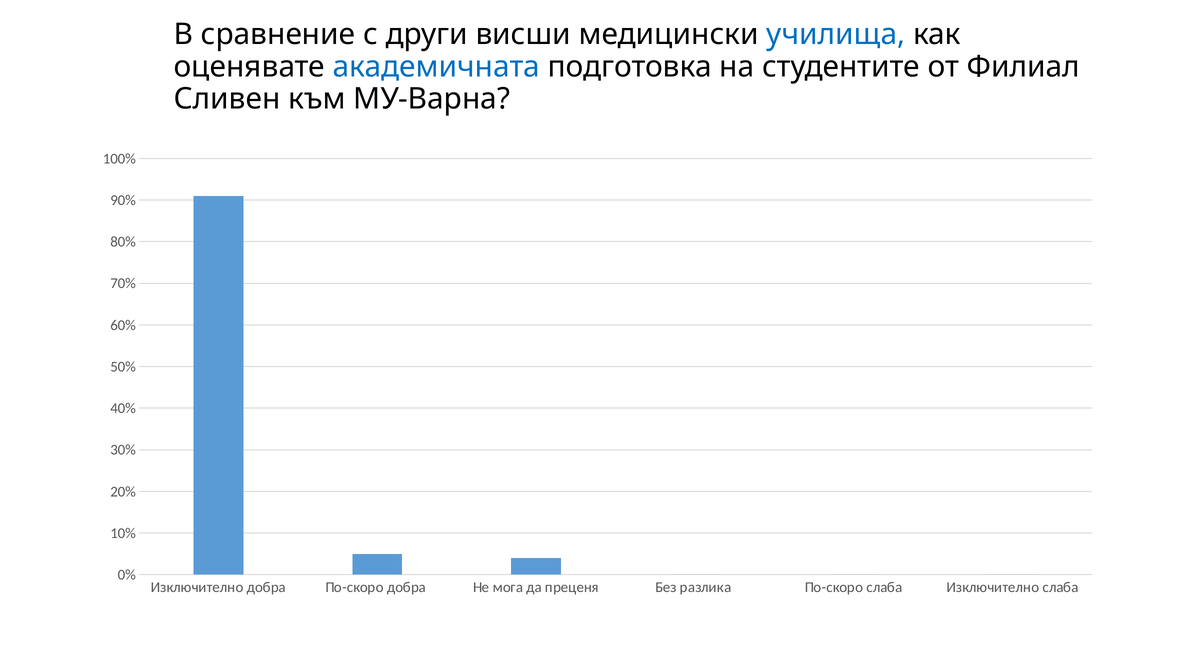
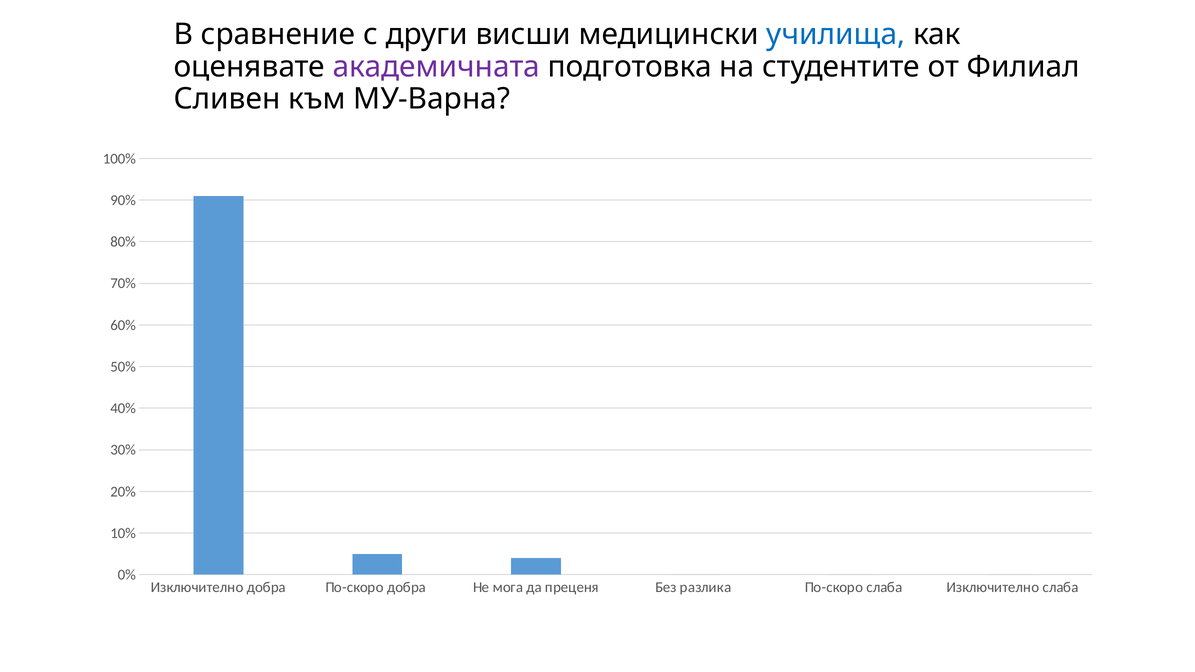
академичната colour: blue -> purple
